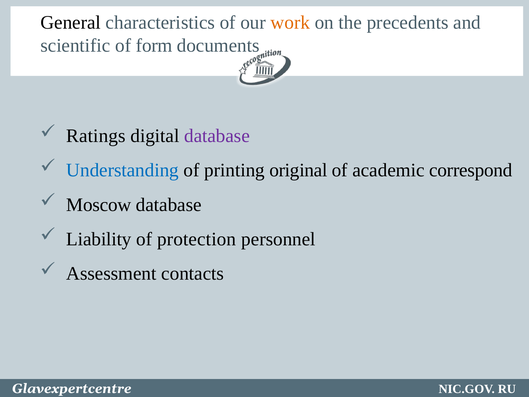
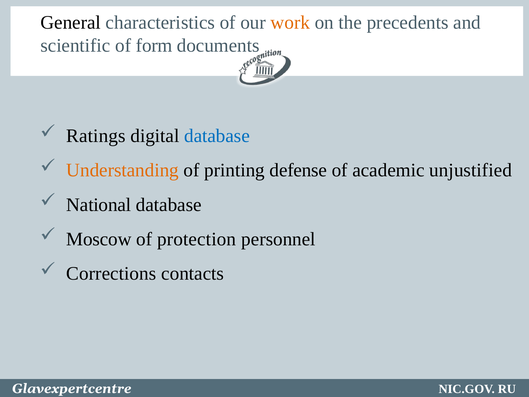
database at (217, 136) colour: purple -> blue
Understanding colour: blue -> orange
original: original -> defense
correspond: correspond -> unjustified
Moscow: Moscow -> National
Liability: Liability -> Moscow
Assessment: Assessment -> Corrections
